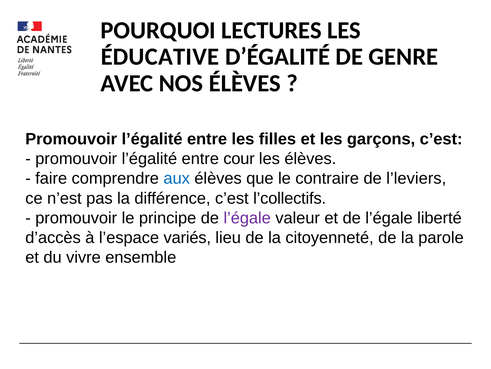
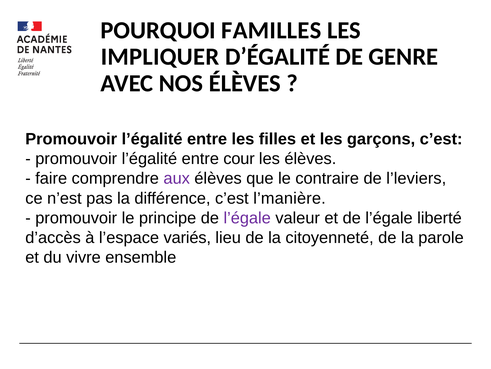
LECTURES: LECTURES -> FAMILLES
ÉDUCATIVE: ÉDUCATIVE -> IMPLIQUER
aux colour: blue -> purple
l’collectifs: l’collectifs -> l’manière
